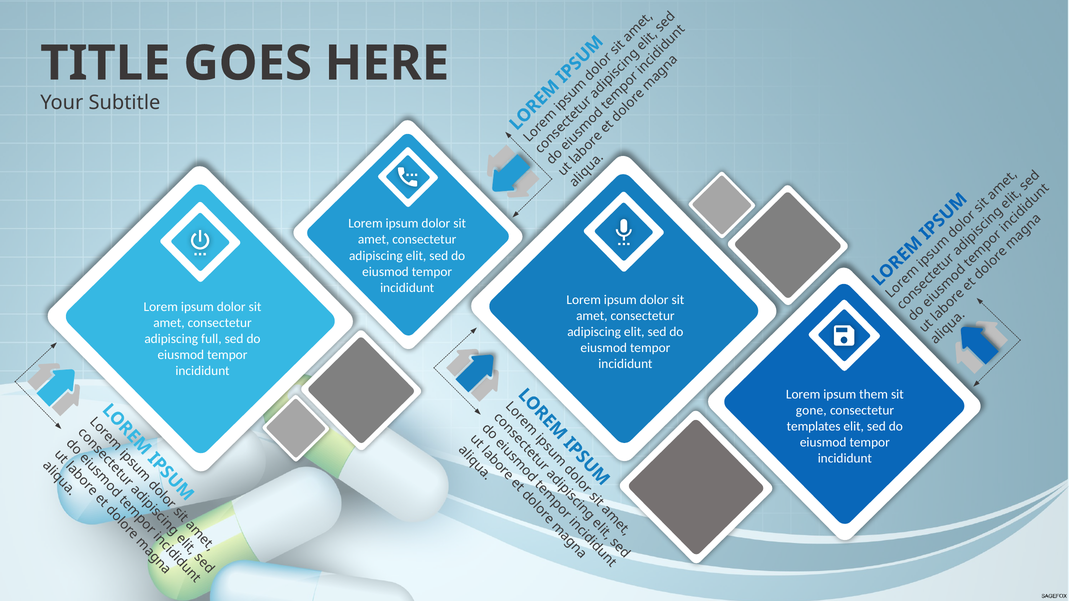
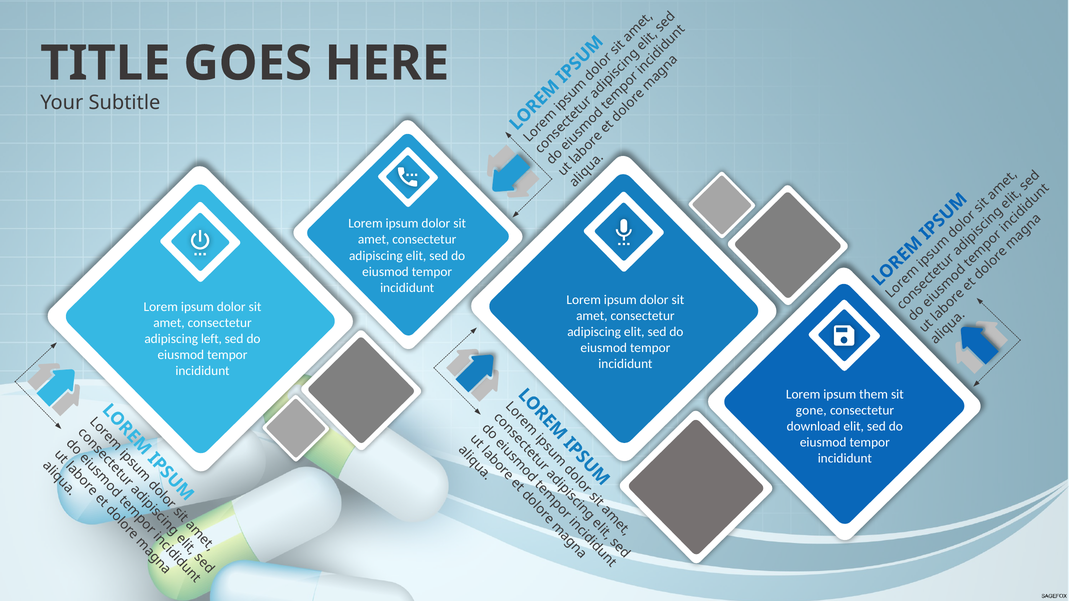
full: full -> left
templates: templates -> download
